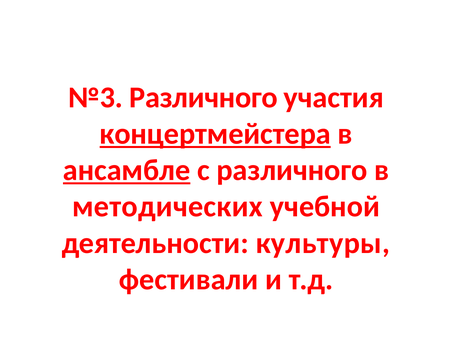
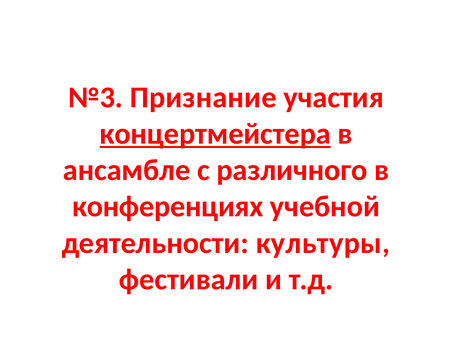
№3 Различного: Различного -> Признание
ансамбле underline: present -> none
методических: методических -> конференциях
